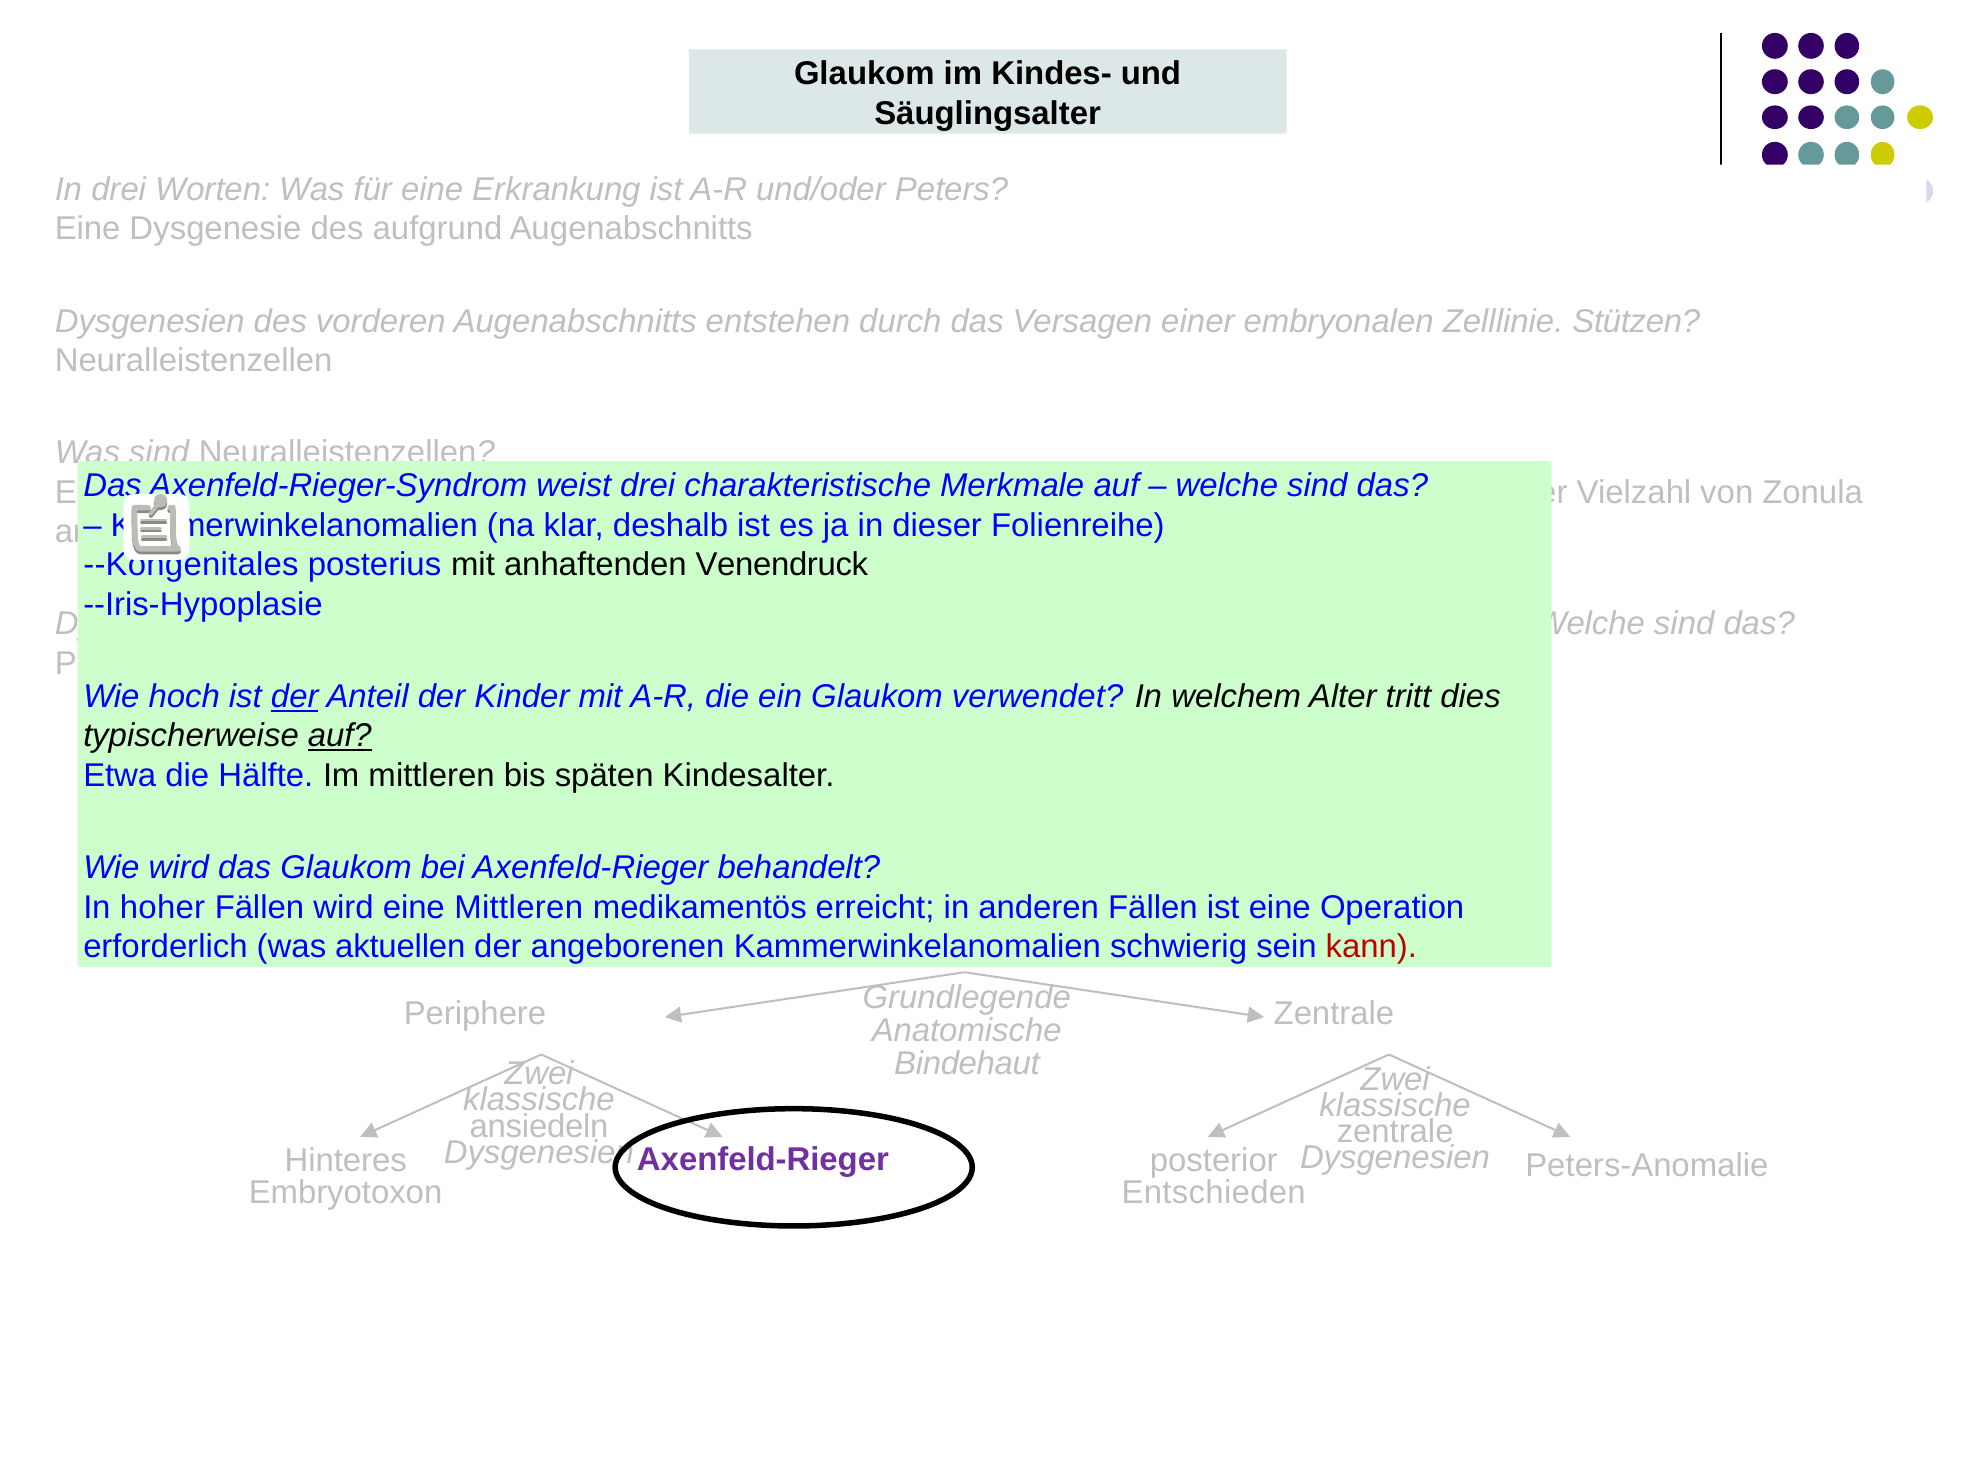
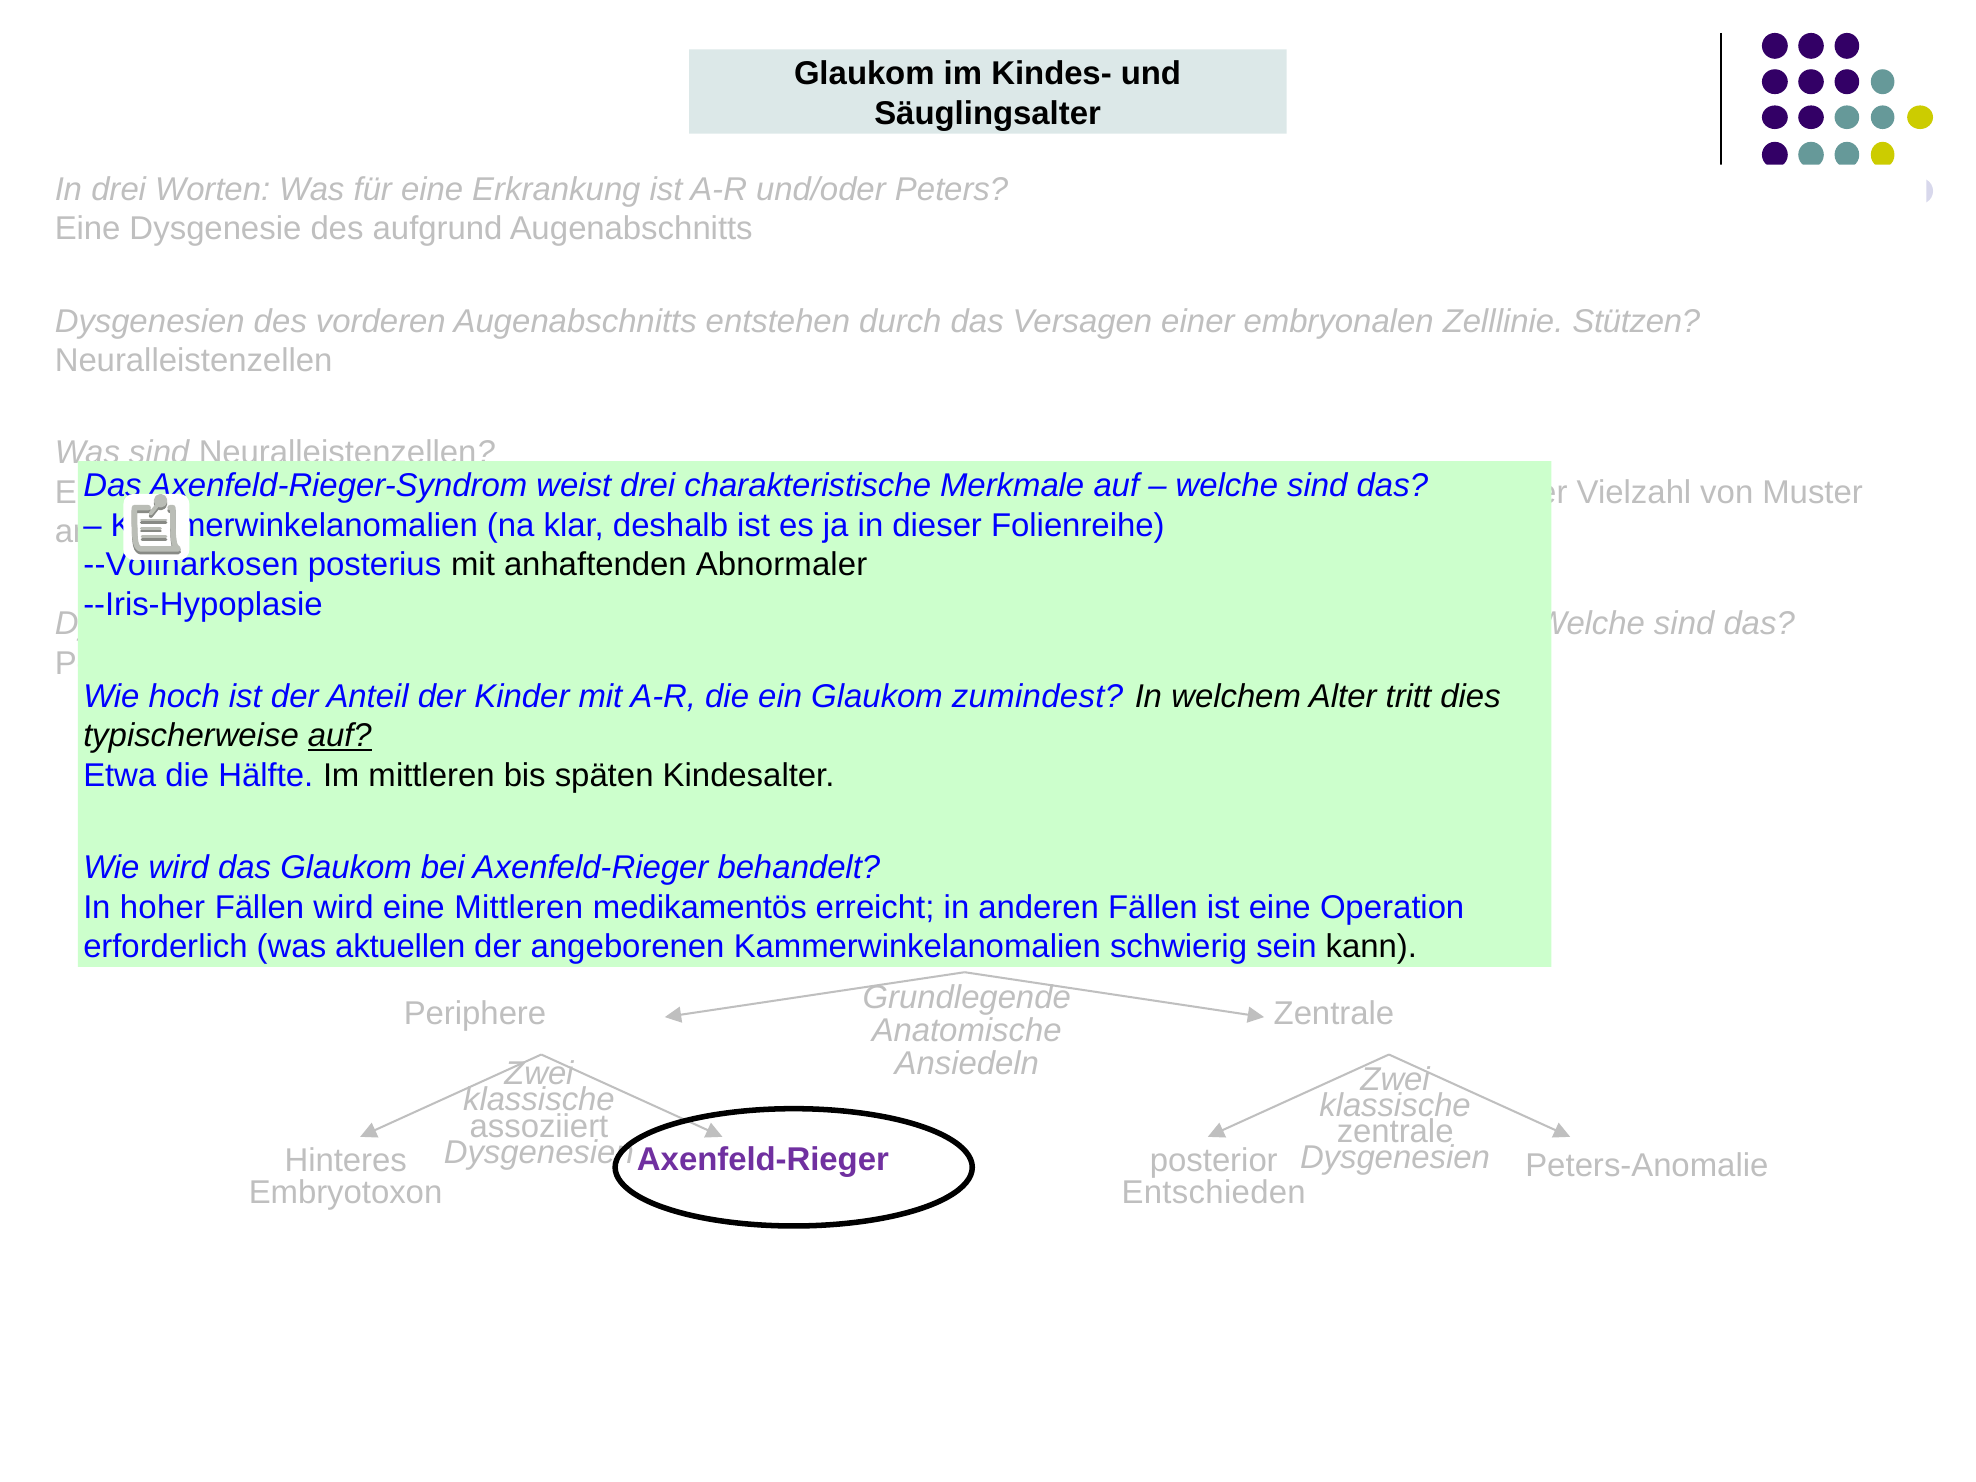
Zonula: Zonula -> Muster
--Kongenitales: --Kongenitales -> --Vollnarkosen
Venendruck: Venendruck -> Abnormaler
der at (295, 697) underline: present -> none
verwendet: verwendet -> zumindest
kann colour: red -> black
Bindehaut at (967, 1063): Bindehaut -> Ansiedeln
ansiedeln at (539, 1126): ansiedeln -> assoziiert
